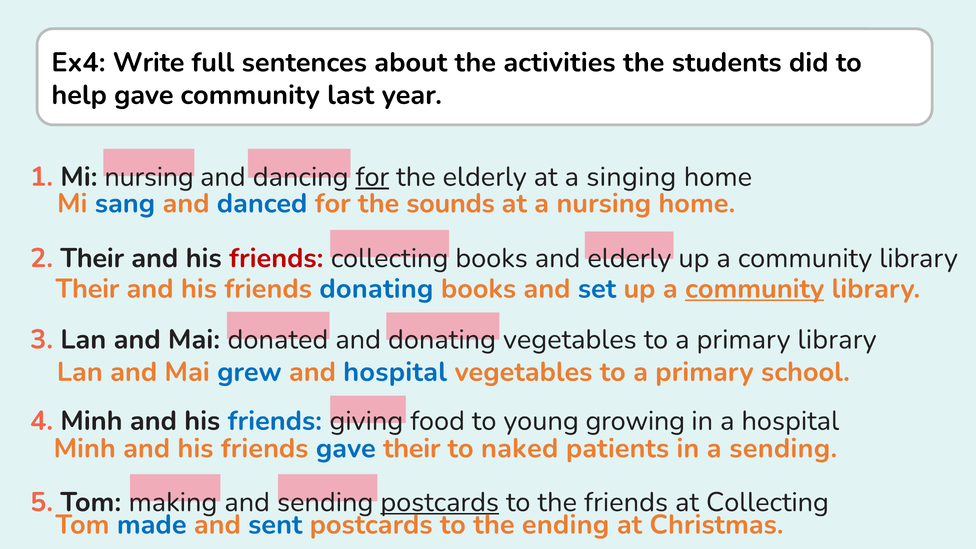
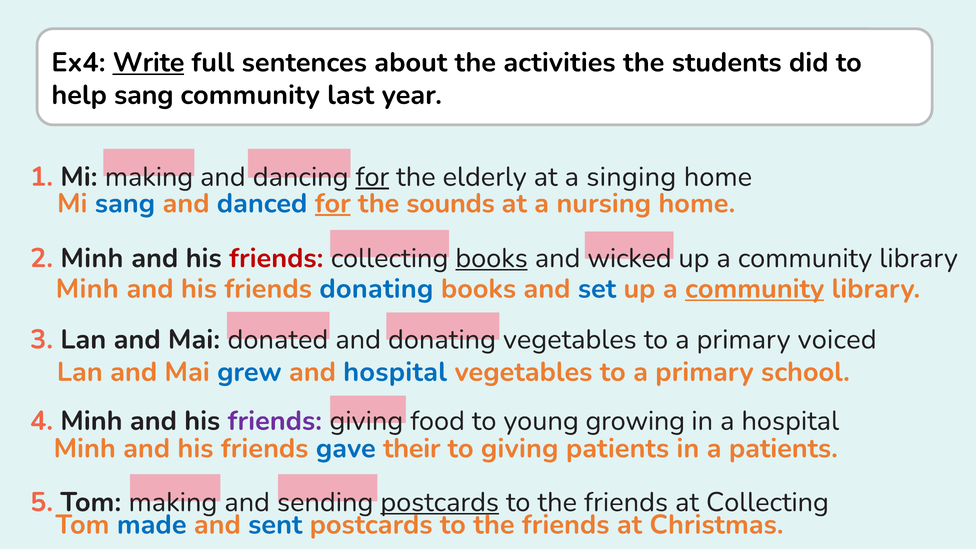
Write underline: none -> present
help gave: gave -> sang
Mi nursing: nursing -> making
for at (333, 203) underline: none -> present
2 Their: Their -> Minh
books at (492, 258) underline: none -> present
and elderly: elderly -> wicked
Their at (87, 289): Their -> Minh
primary library: library -> voiced
friends at (275, 421) colour: blue -> purple
to naked: naked -> giving
a sending: sending -> patients
ending at (566, 525): ending -> friends
